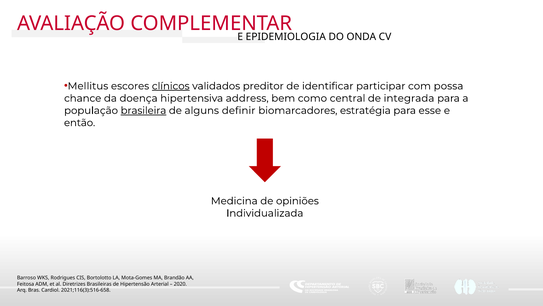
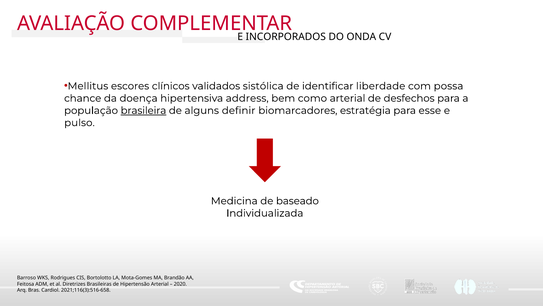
EPIDEMIOLOGIA: EPIDEMIOLOGIA -> INCORPORADOS
clínicos underline: present -> none
preditor: preditor -> sistólica
participar: participar -> liberdade
como central: central -> arterial
integrada: integrada -> desfechos
então: então -> pulso
opiniões: opiniões -> baseado
